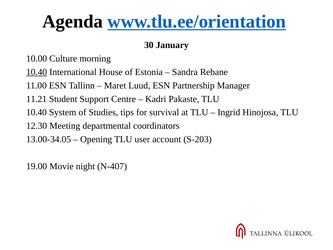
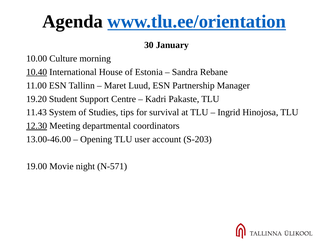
11.21: 11.21 -> 19.20
10.40 at (37, 112): 10.40 -> 11.43
12.30 underline: none -> present
13.00-34.05: 13.00-34.05 -> 13.00-46.00
N-407: N-407 -> N-571
